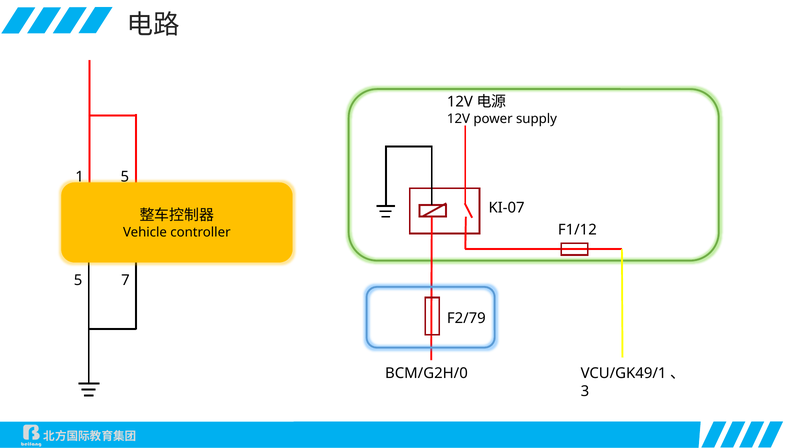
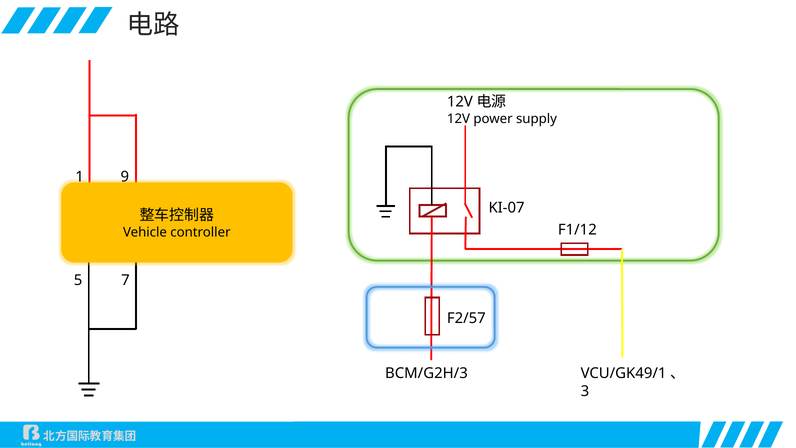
1 5: 5 -> 9
F2/79: F2/79 -> F2/57
BCM/G2H/0: BCM/G2H/0 -> BCM/G2H/3
